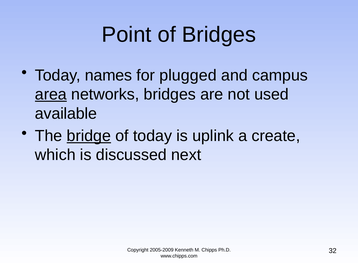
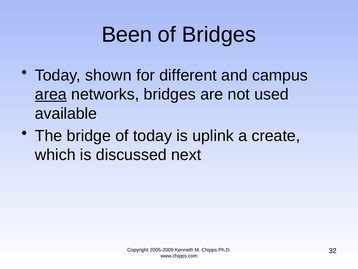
Point: Point -> Been
names: names -> shown
plugged: plugged -> different
bridge underline: present -> none
